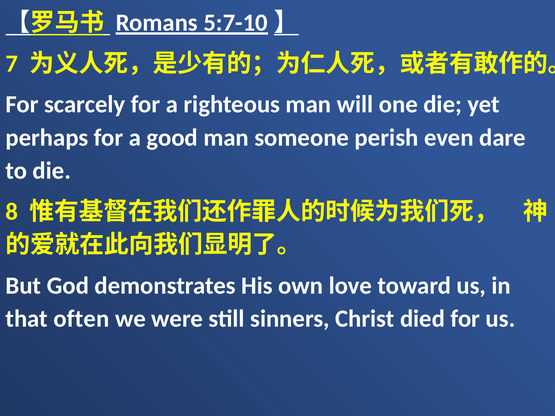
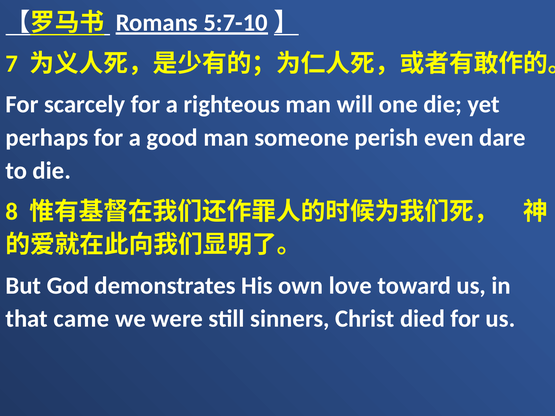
often: often -> came
